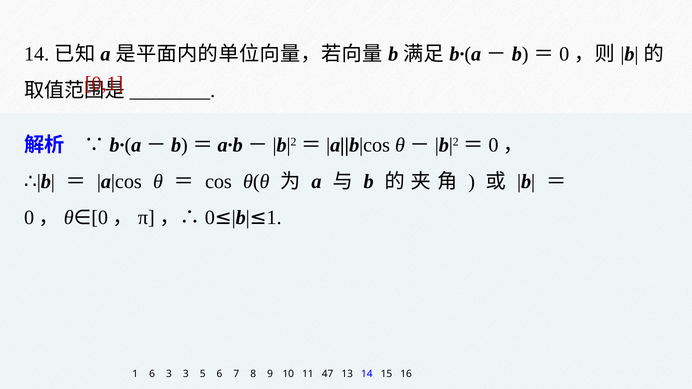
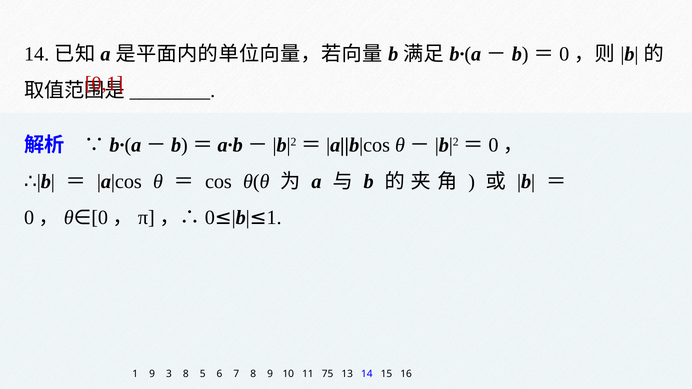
1 6: 6 -> 9
3 3: 3 -> 8
47: 47 -> 75
